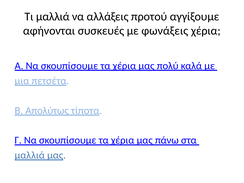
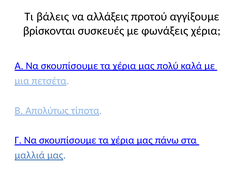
Τι μαλλιά: μαλλιά -> βάλεις
αφήνονται: αφήνονται -> βρίσκονται
